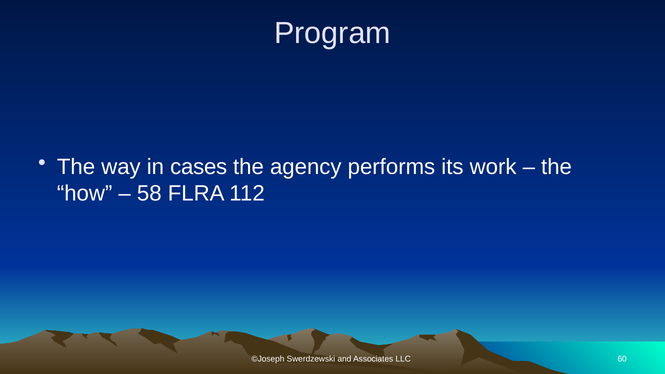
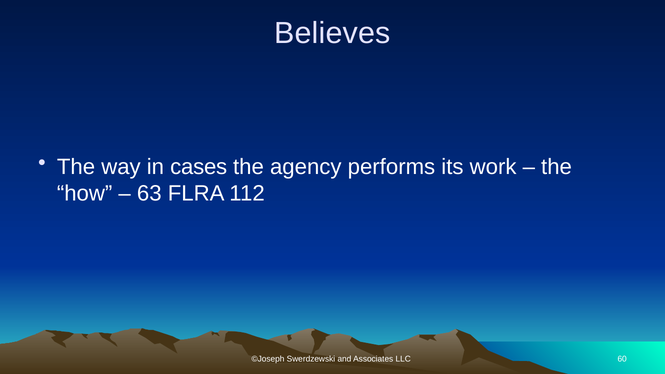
Program: Program -> Believes
58: 58 -> 63
